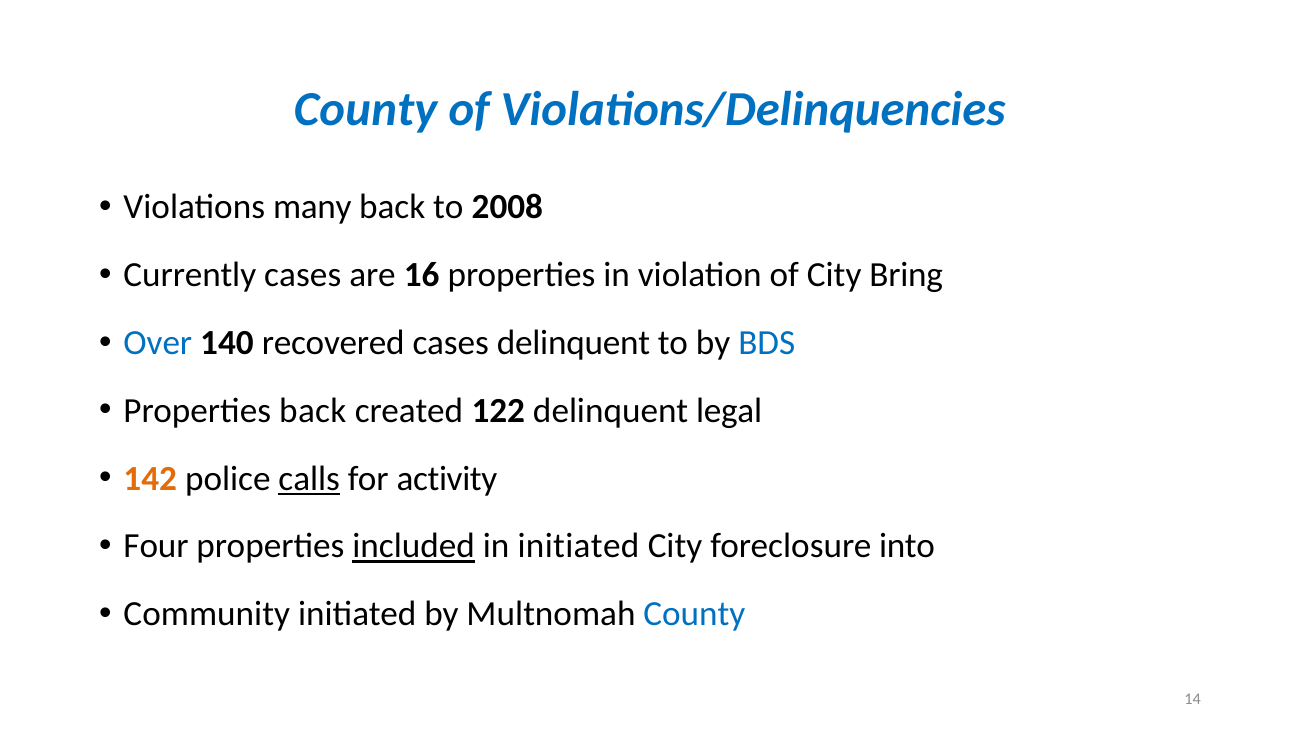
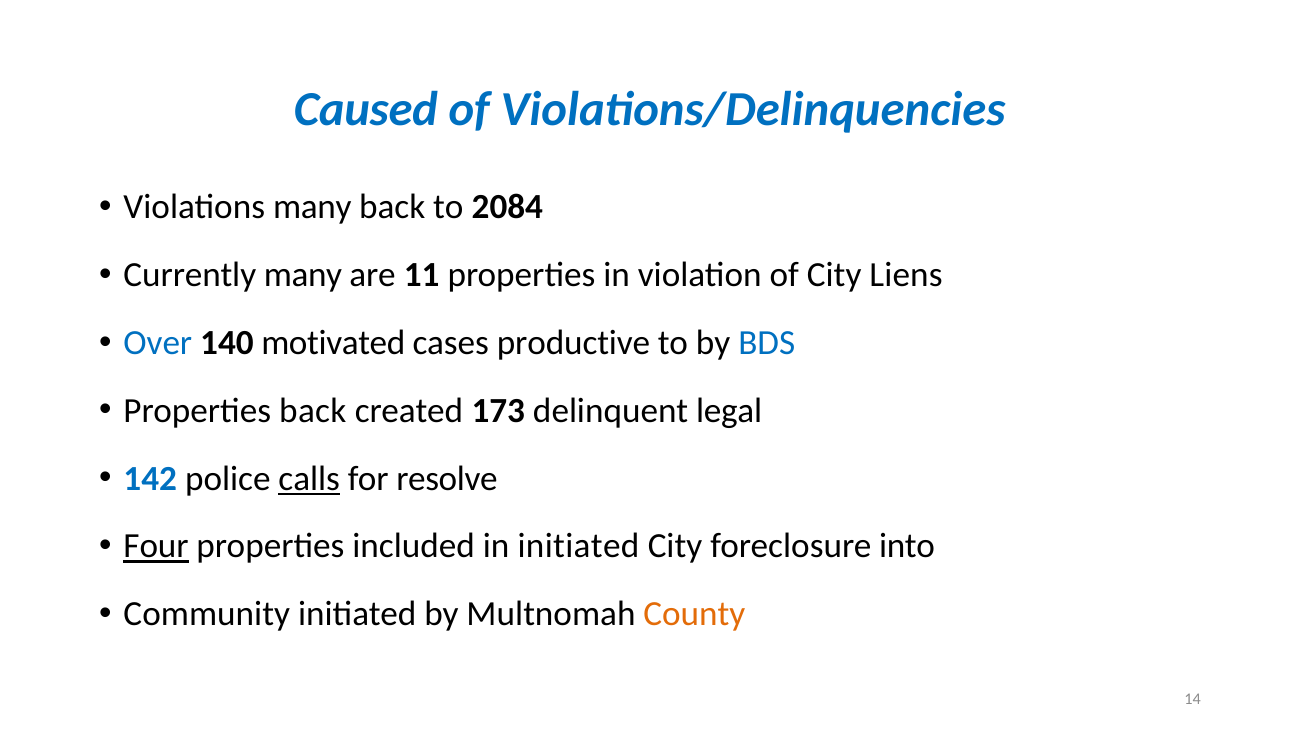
County at (366, 109): County -> Caused
2008: 2008 -> 2084
Currently cases: cases -> many
16: 16 -> 11
Bring: Bring -> Liens
recovered: recovered -> motivated
cases delinquent: delinquent -> productive
122: 122 -> 173
142 colour: orange -> blue
activity: activity -> resolve
Four underline: none -> present
included underline: present -> none
County at (694, 614) colour: blue -> orange
